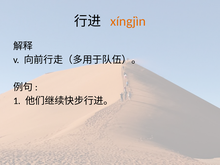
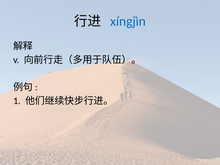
xíngjìn colour: orange -> blue
